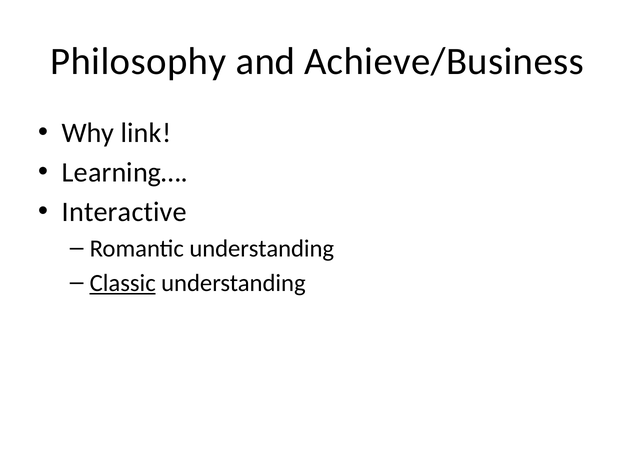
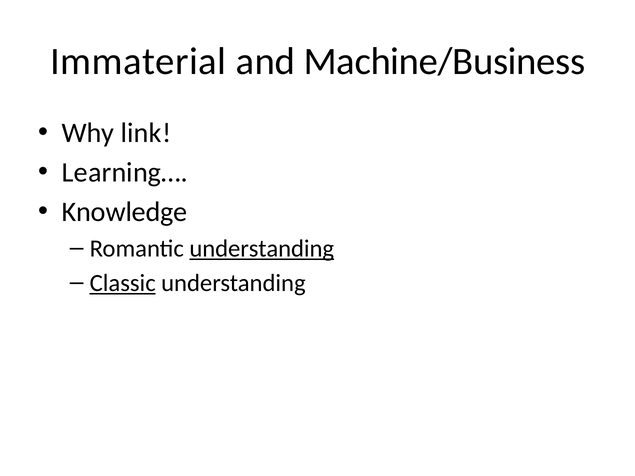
Philosophy: Philosophy -> Immaterial
Achieve/Business: Achieve/Business -> Machine/Business
Interactive: Interactive -> Knowledge
understanding at (262, 249) underline: none -> present
